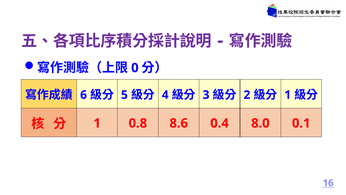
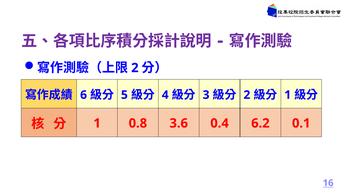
0 at (135, 68): 0 -> 2
8.6: 8.6 -> 3.6
8.0: 8.0 -> 6.2
